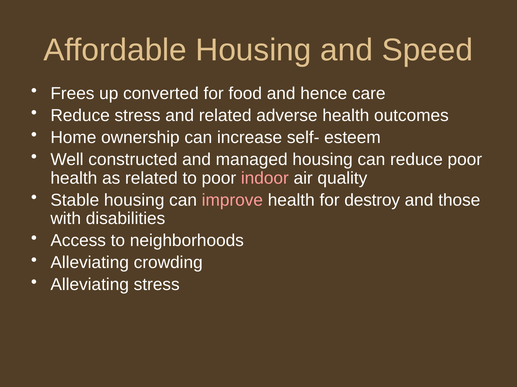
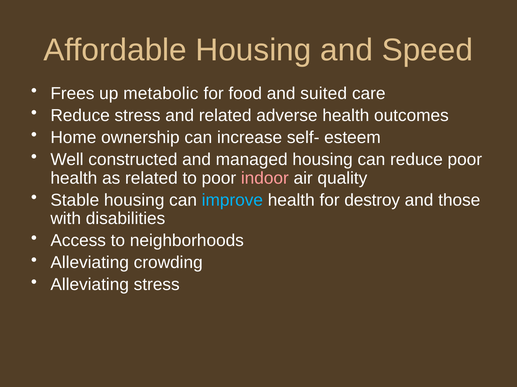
converted: converted -> metabolic
hence: hence -> suited
improve colour: pink -> light blue
